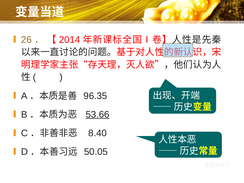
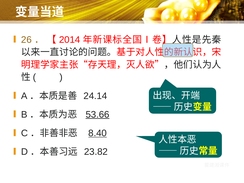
96.35: 96.35 -> 24.14
8.40 underline: none -> present
50.05: 50.05 -> 23.82
